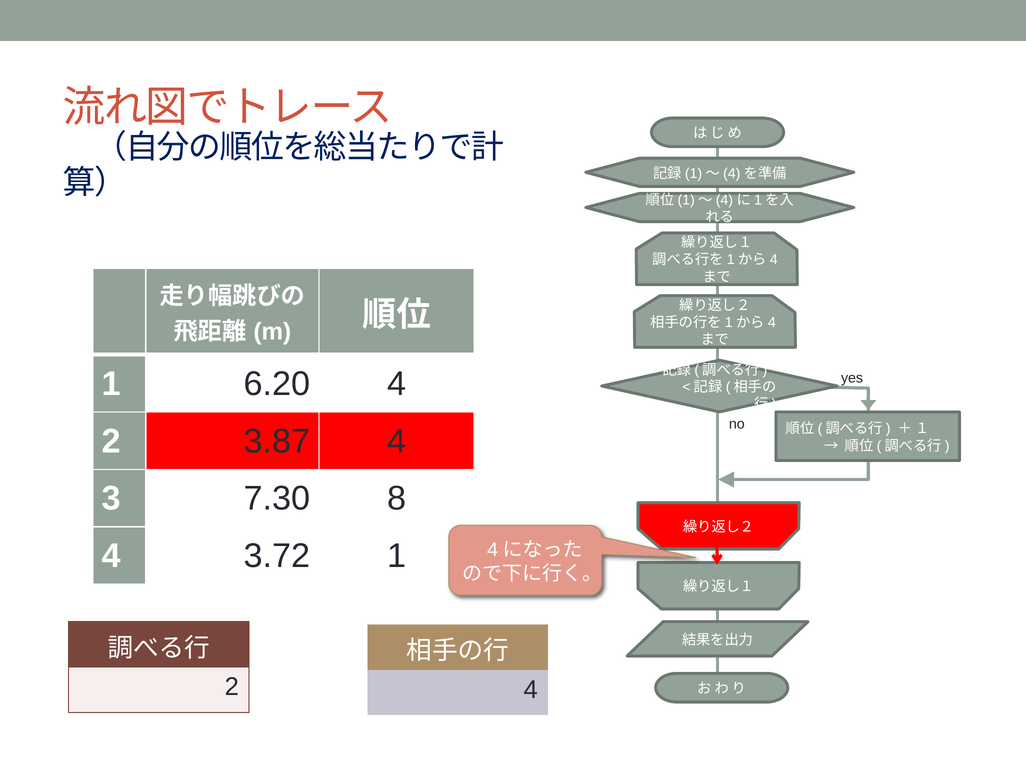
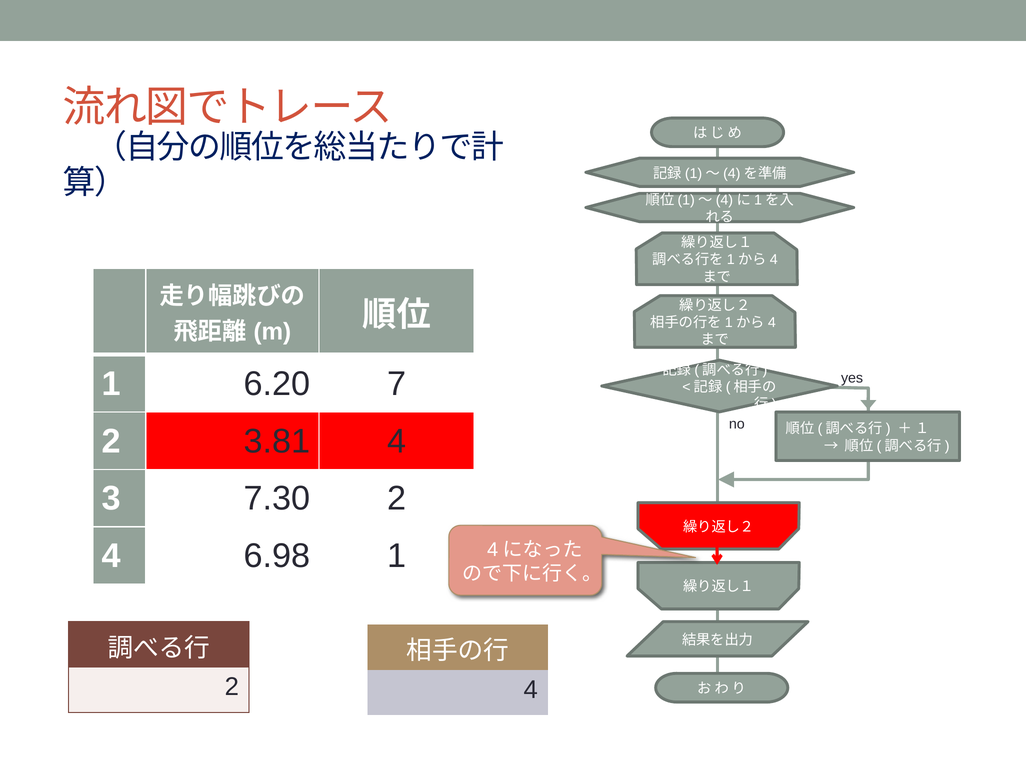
6.20 4: 4 -> 7
3.87: 3.87 -> 3.81
7.30 8: 8 -> 2
3.72: 3.72 -> 6.98
